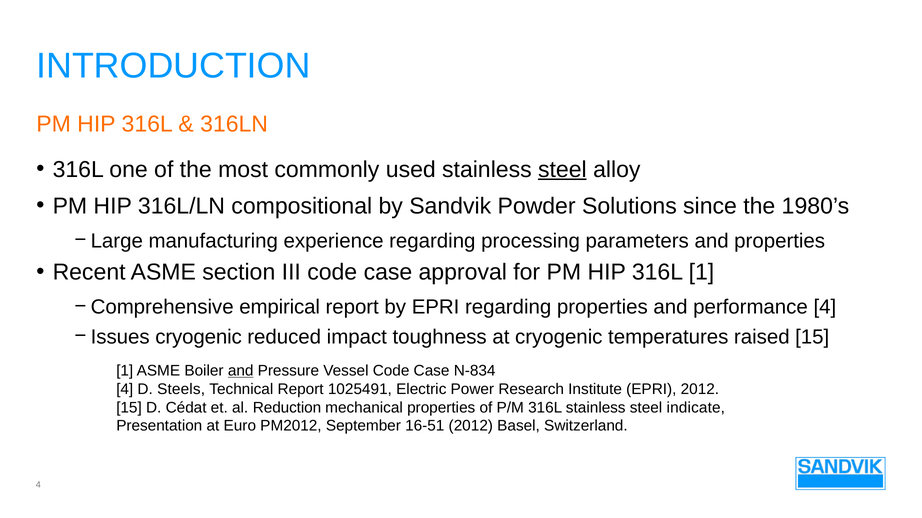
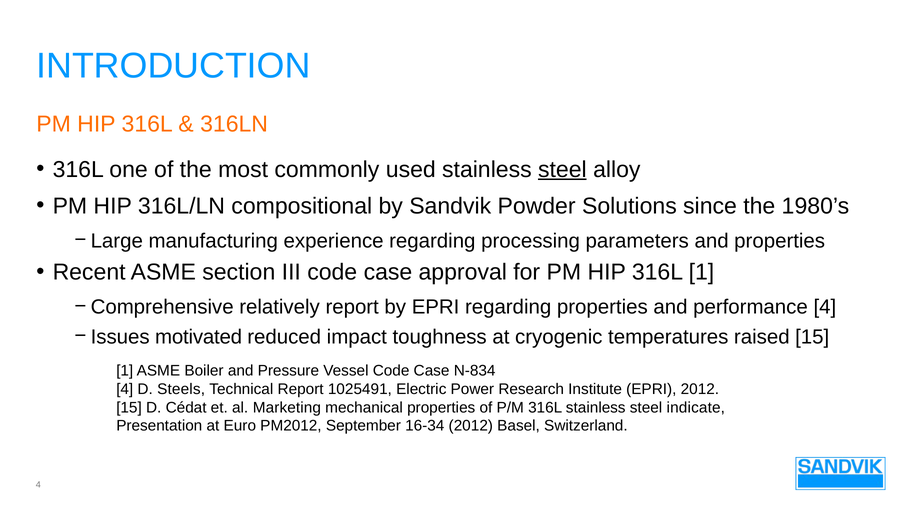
empirical: empirical -> relatively
cryogenic at (199, 337): cryogenic -> motivated
and at (241, 371) underline: present -> none
Reduction: Reduction -> Marketing
16-51: 16-51 -> 16-34
